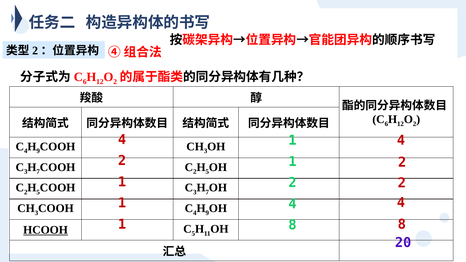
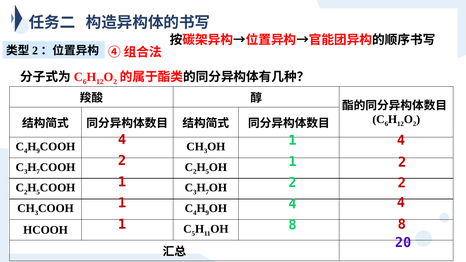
HCOOH underline: present -> none
